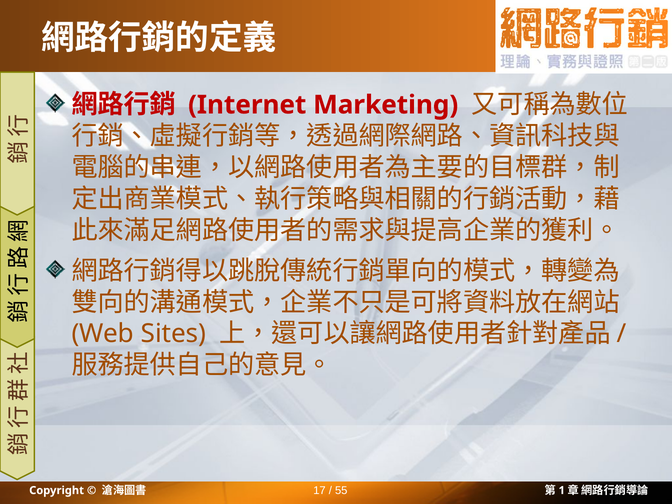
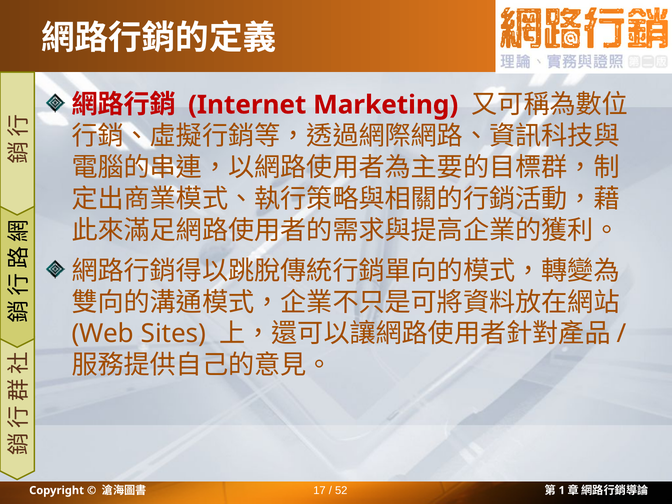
55: 55 -> 52
